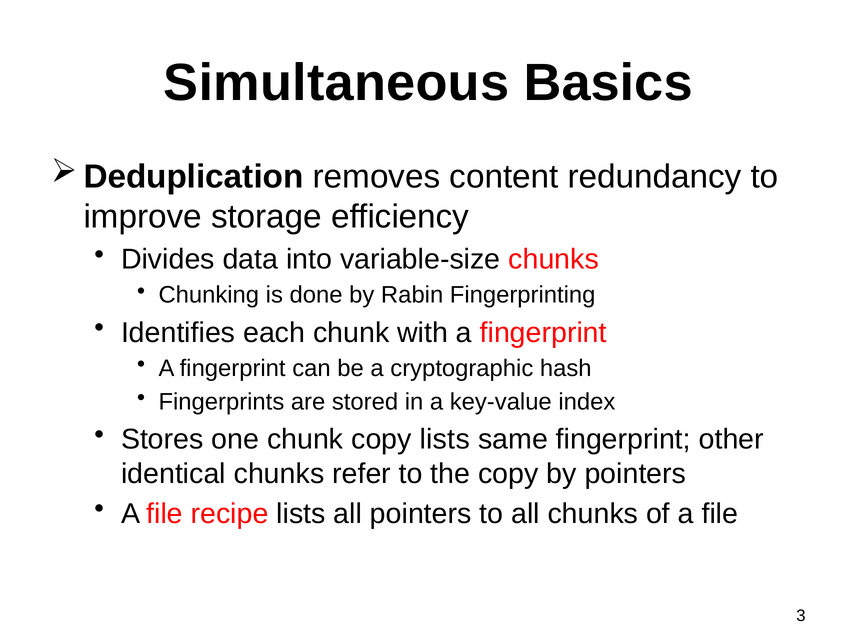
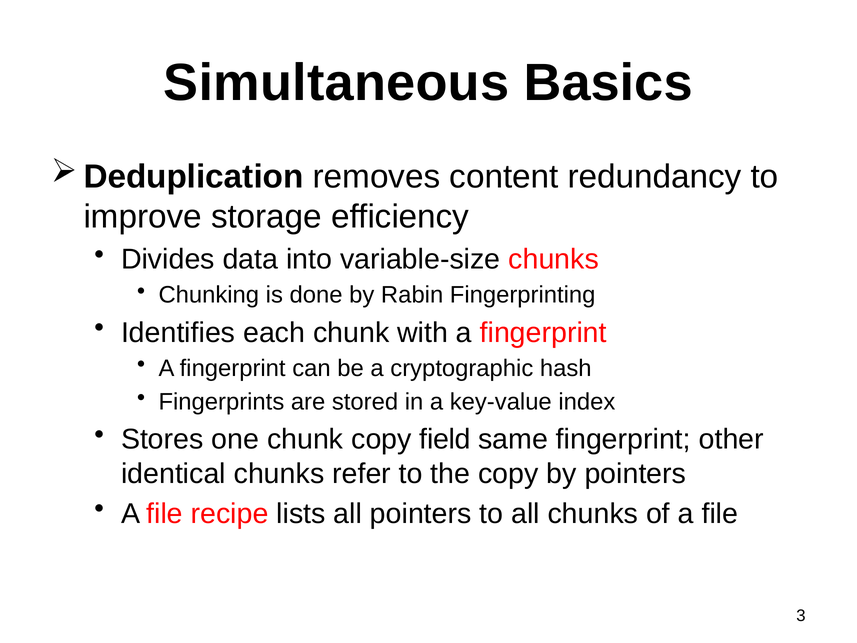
copy lists: lists -> field
